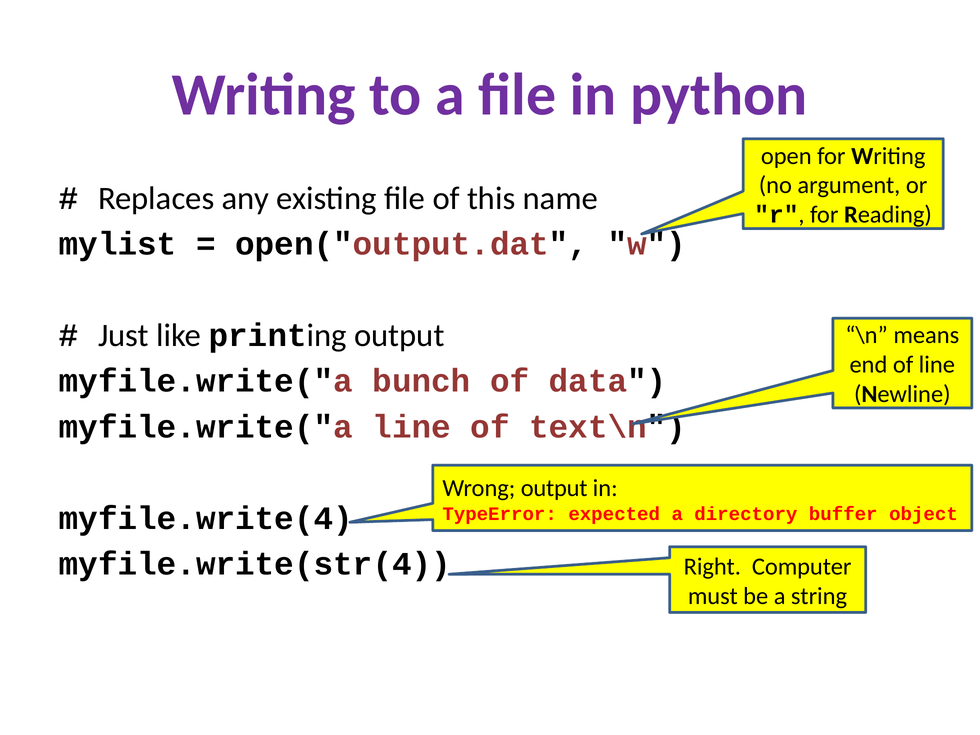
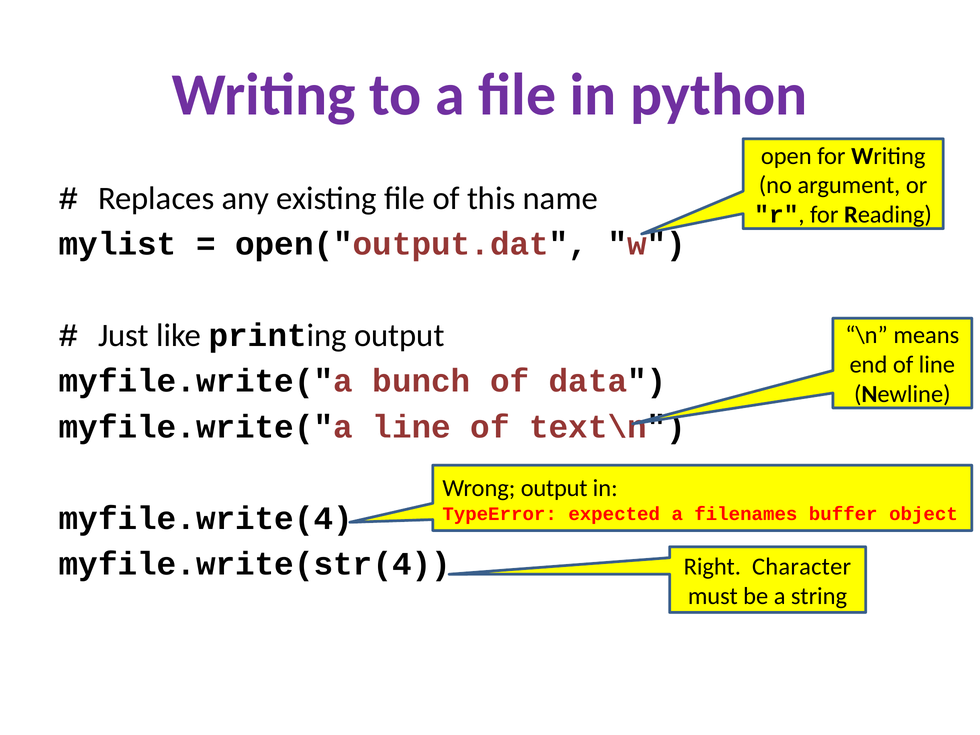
directory: directory -> filenames
Computer: Computer -> Character
